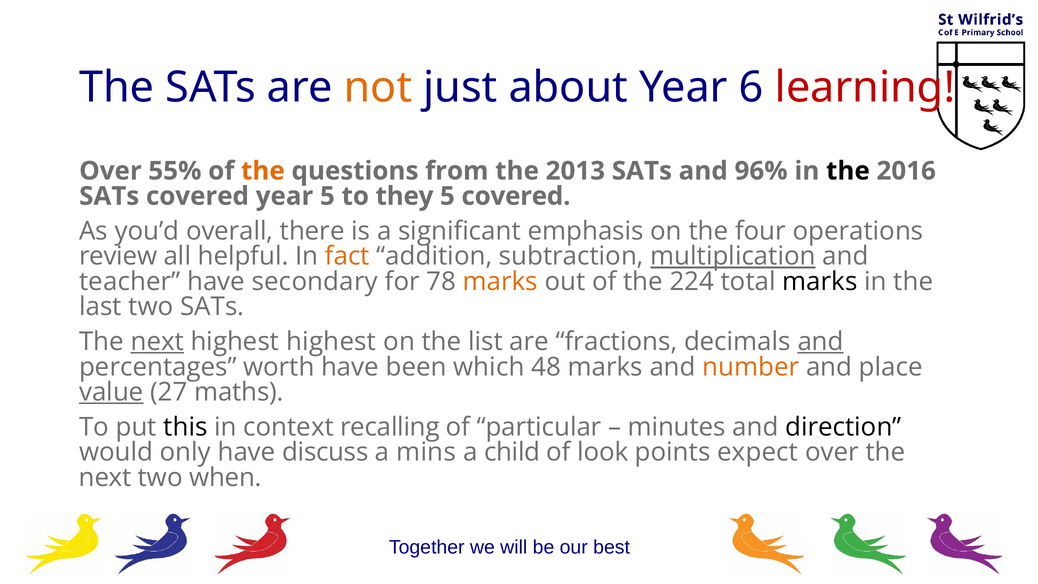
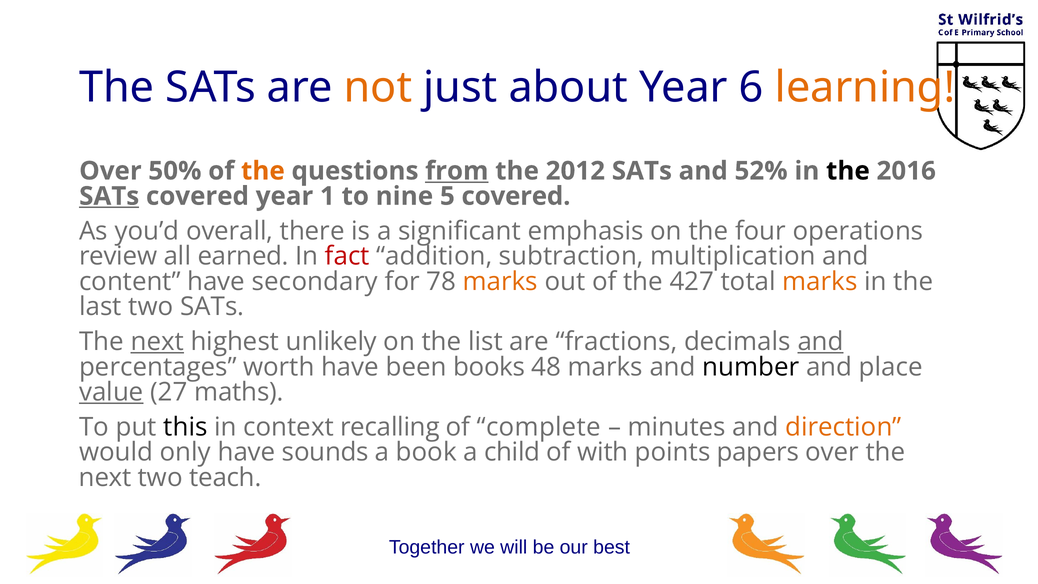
learning colour: red -> orange
55%: 55% -> 50%
from underline: none -> present
2013: 2013 -> 2012
96%: 96% -> 52%
SATs at (109, 196) underline: none -> present
year 5: 5 -> 1
they: they -> nine
helpful: helpful -> earned
fact colour: orange -> red
multiplication underline: present -> none
teacher: teacher -> content
224: 224 -> 427
marks at (820, 282) colour: black -> orange
highest highest: highest -> unlikely
which: which -> books
number colour: orange -> black
particular: particular -> complete
direction colour: black -> orange
discuss: discuss -> sounds
mins: mins -> book
look: look -> with
expect: expect -> papers
when: when -> teach
